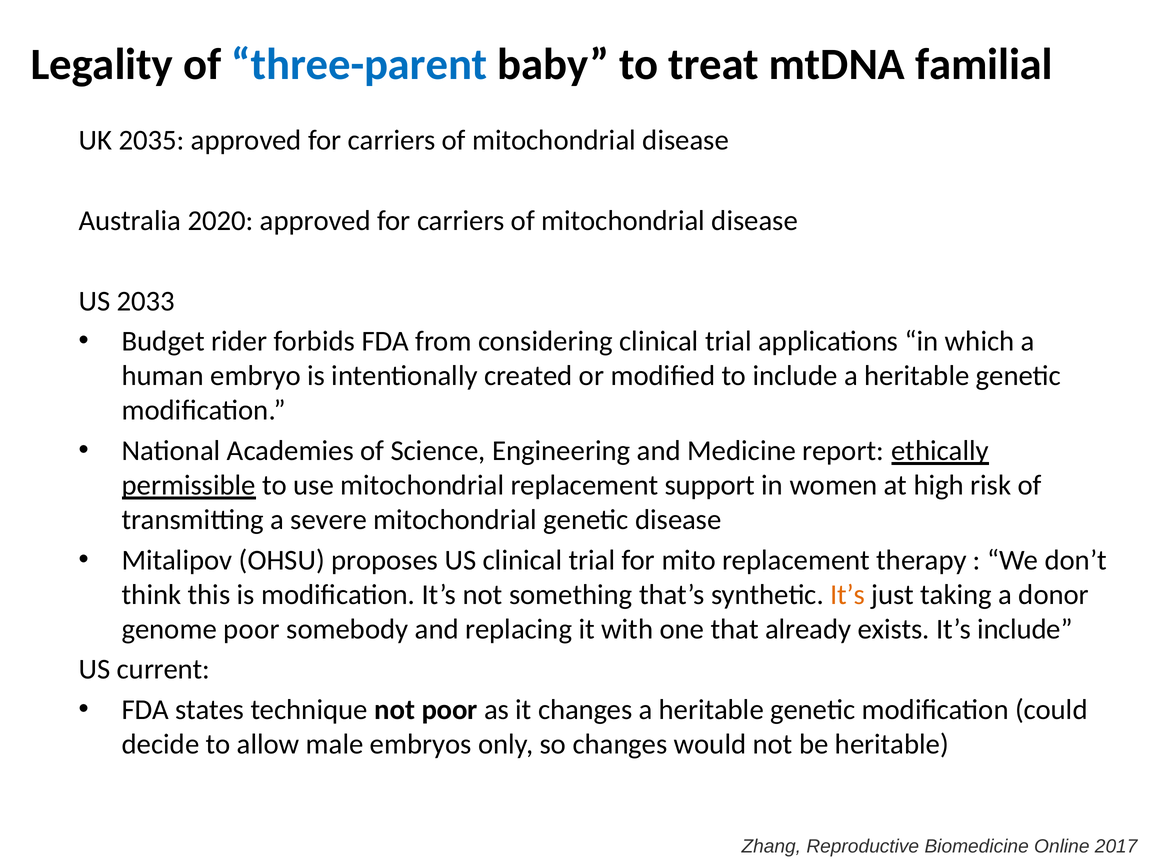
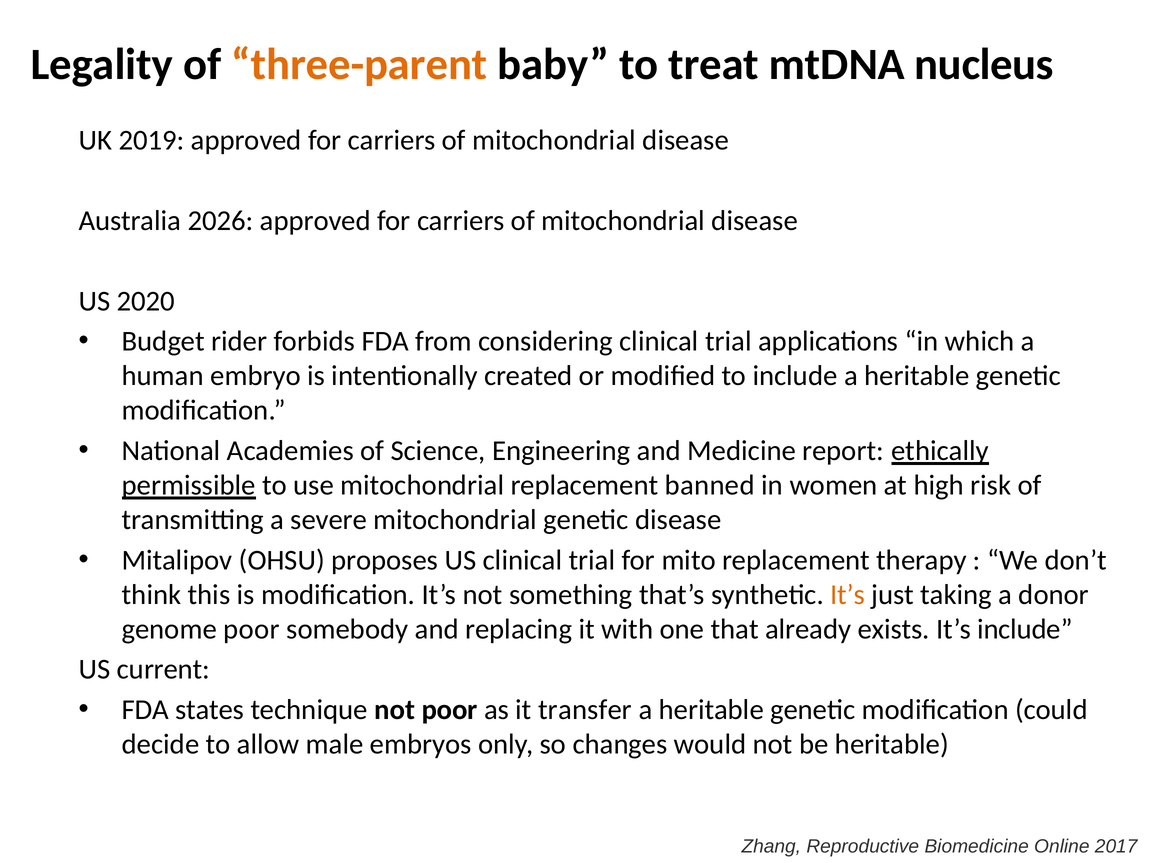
three-parent colour: blue -> orange
familial: familial -> nucleus
2035: 2035 -> 2019
2020: 2020 -> 2026
2033: 2033 -> 2020
support: support -> banned
it changes: changes -> transfer
